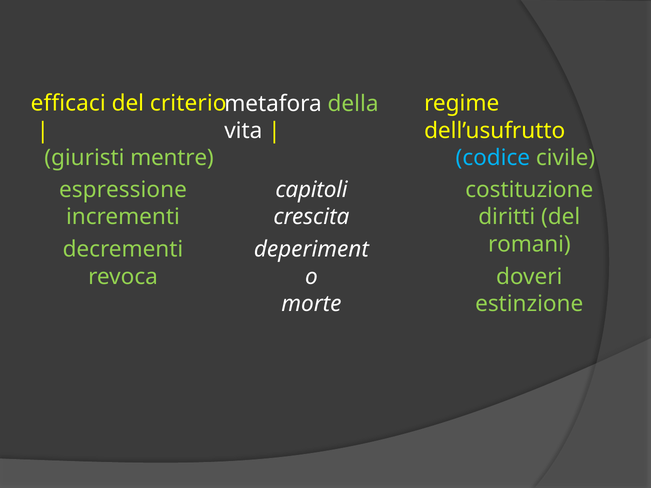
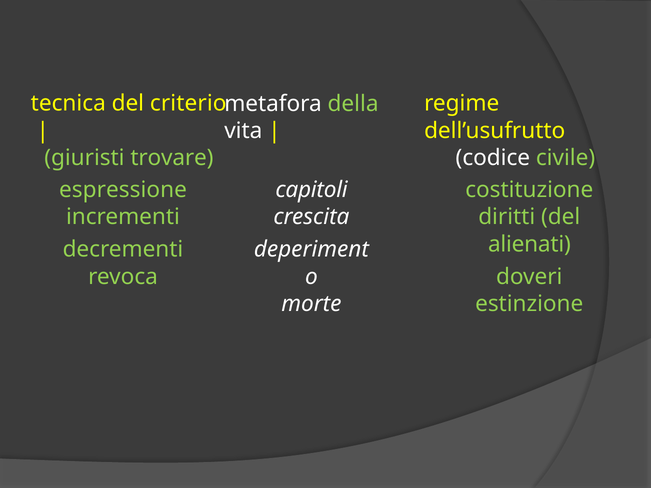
efficaci: efficaci -> tecnica
mentre: mentre -> trovare
codice colour: light blue -> white
romani: romani -> alienati
